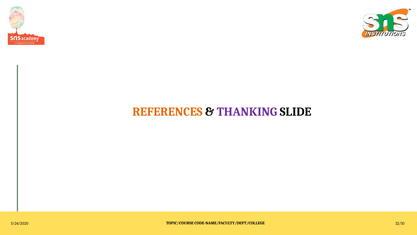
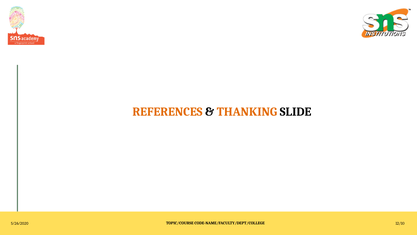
THANKING colour: purple -> orange
